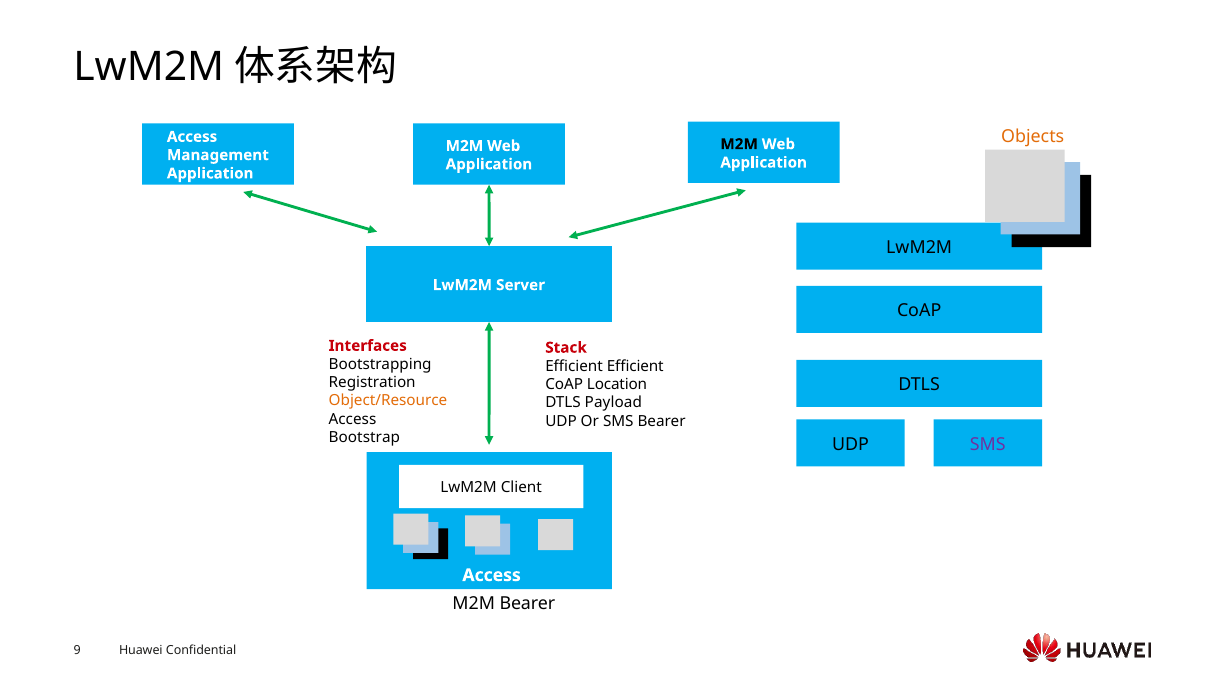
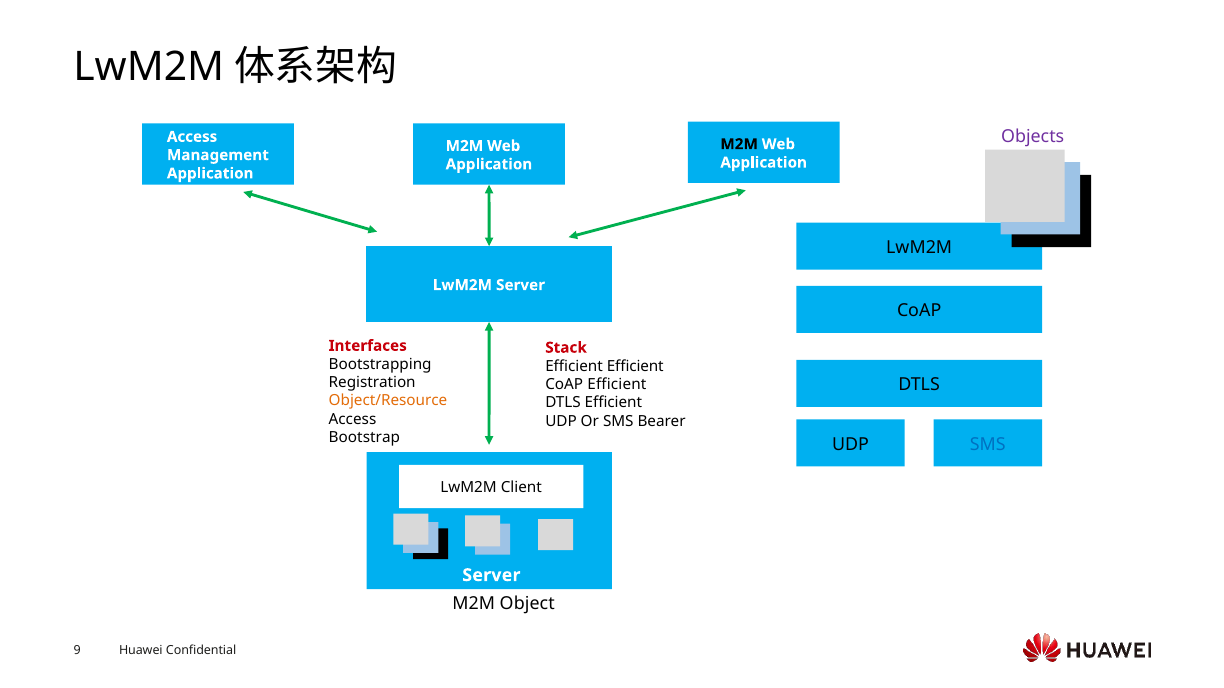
Objects colour: orange -> purple
CoAP Location: Location -> Efficient
DTLS Payload: Payload -> Efficient
SMS at (988, 445) colour: purple -> blue
Access at (492, 576): Access -> Server
M2M Bearer: Bearer -> Object
